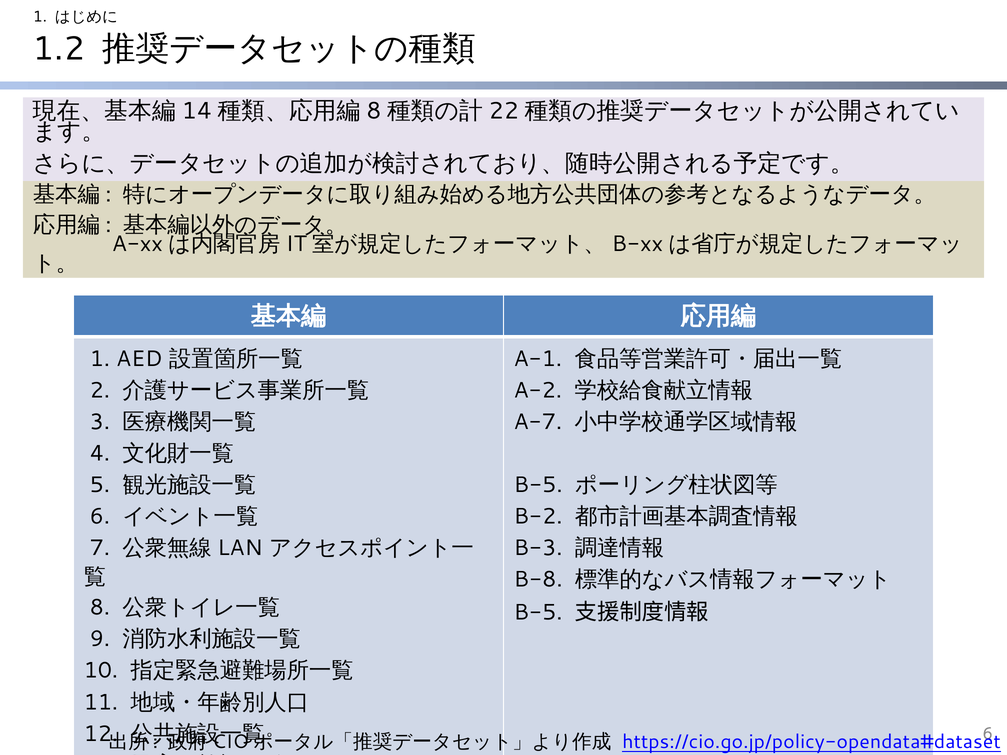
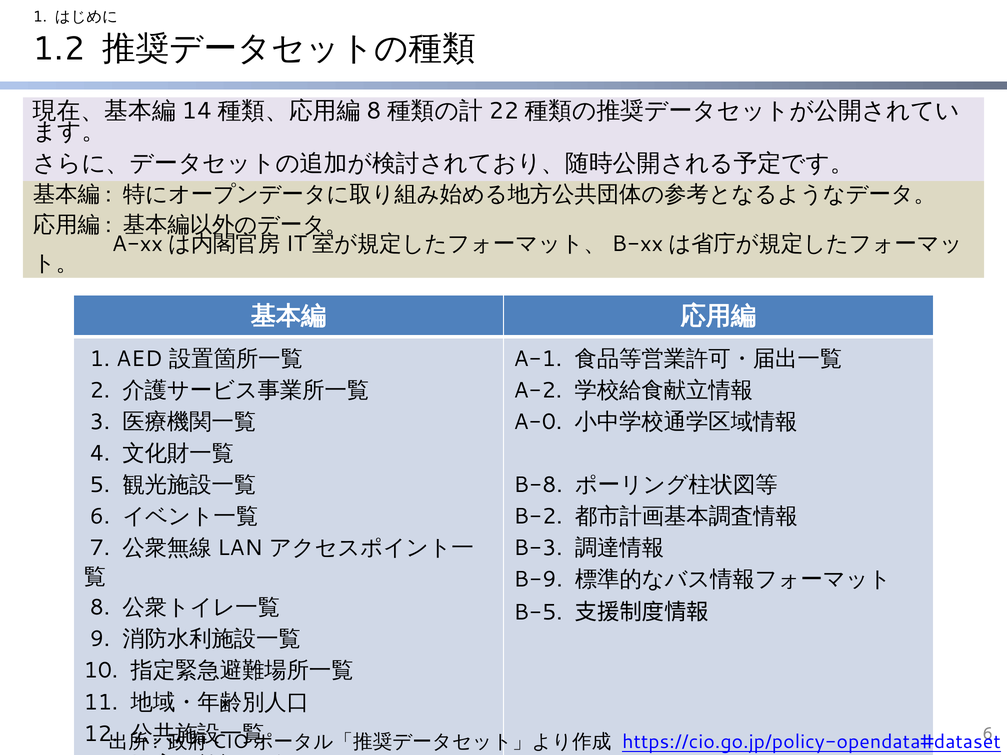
A-7: A-7 -> A-0
B-5 at (538, 485): B-5 -> B-8
B-8: B-8 -> B-9
